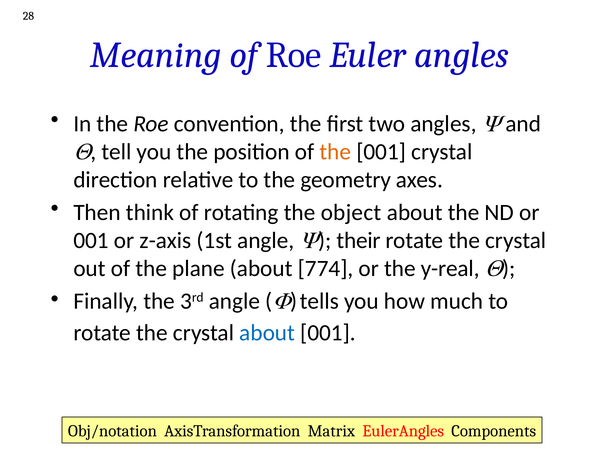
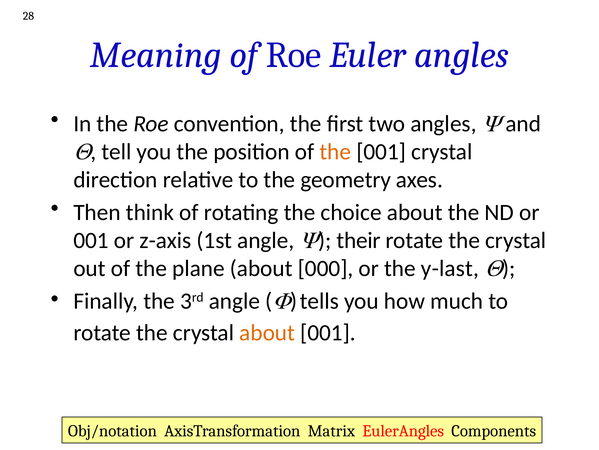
object: object -> choice
774: 774 -> 000
y-real: y-real -> y-last
about at (267, 332) colour: blue -> orange
